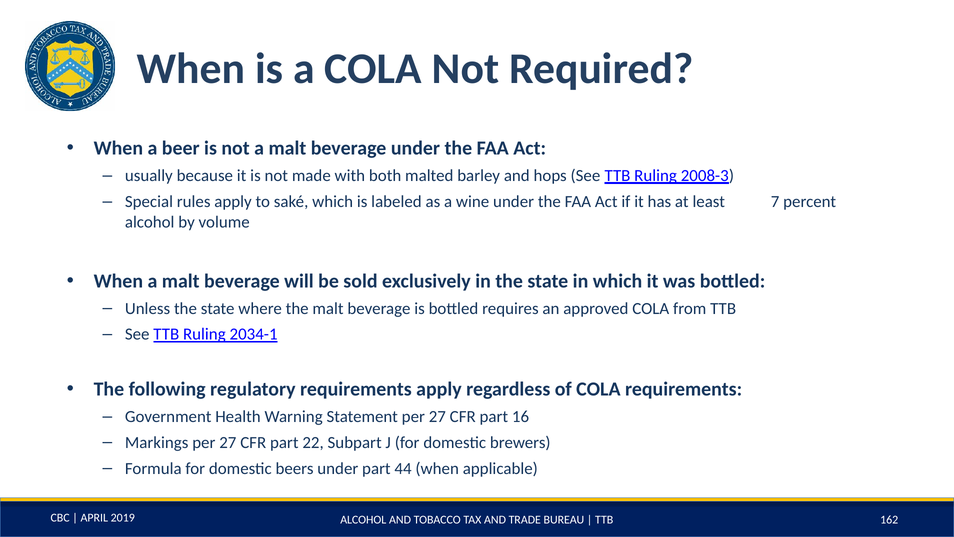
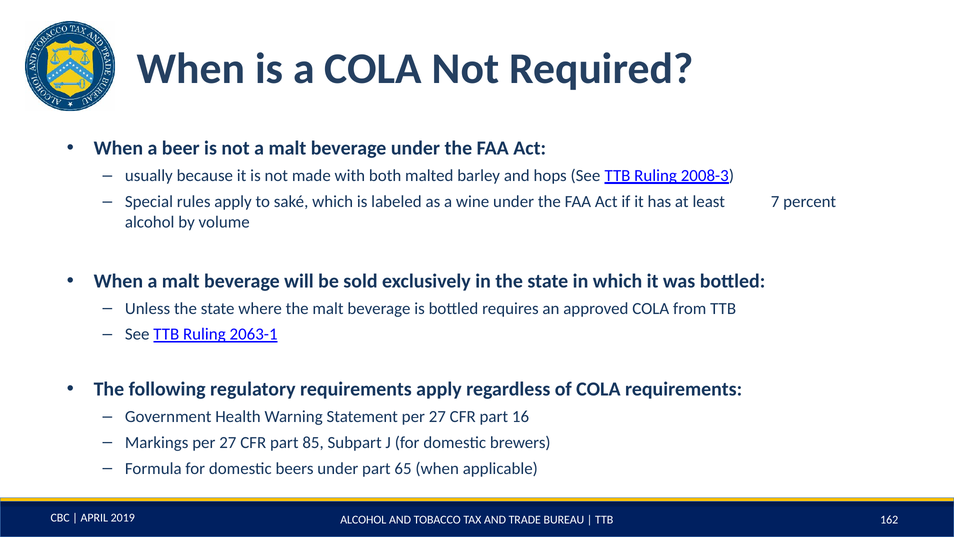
2034-1: 2034-1 -> 2063-1
22: 22 -> 85
44: 44 -> 65
